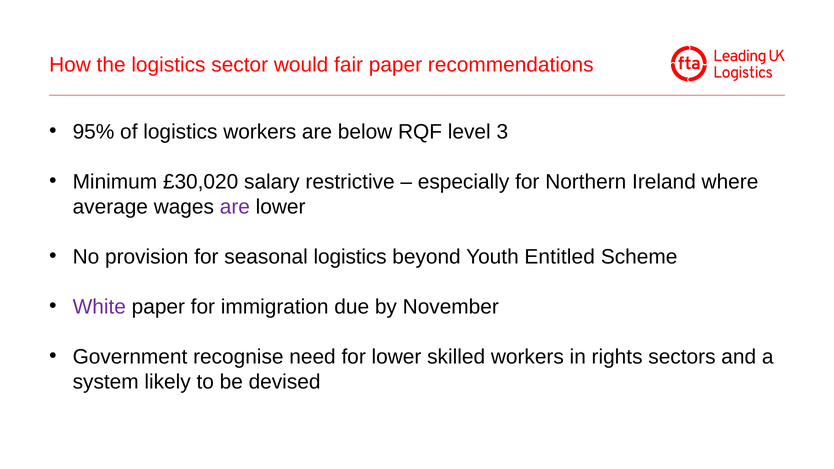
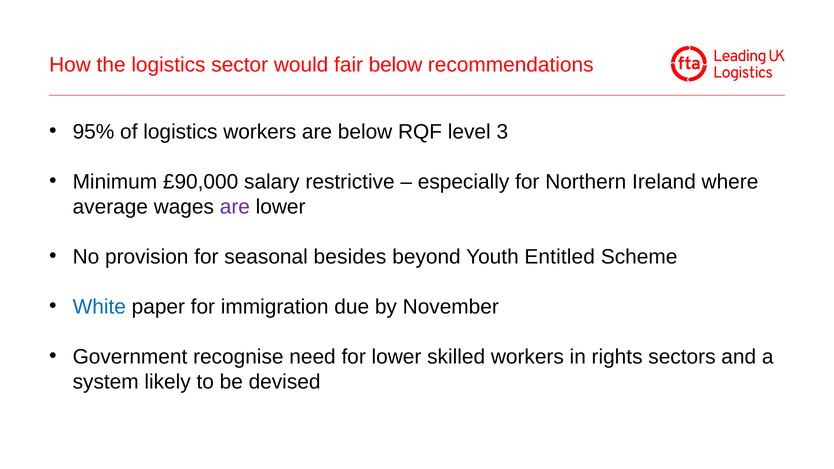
fair paper: paper -> below
£30,020: £30,020 -> £90,000
seasonal logistics: logistics -> besides
White colour: purple -> blue
